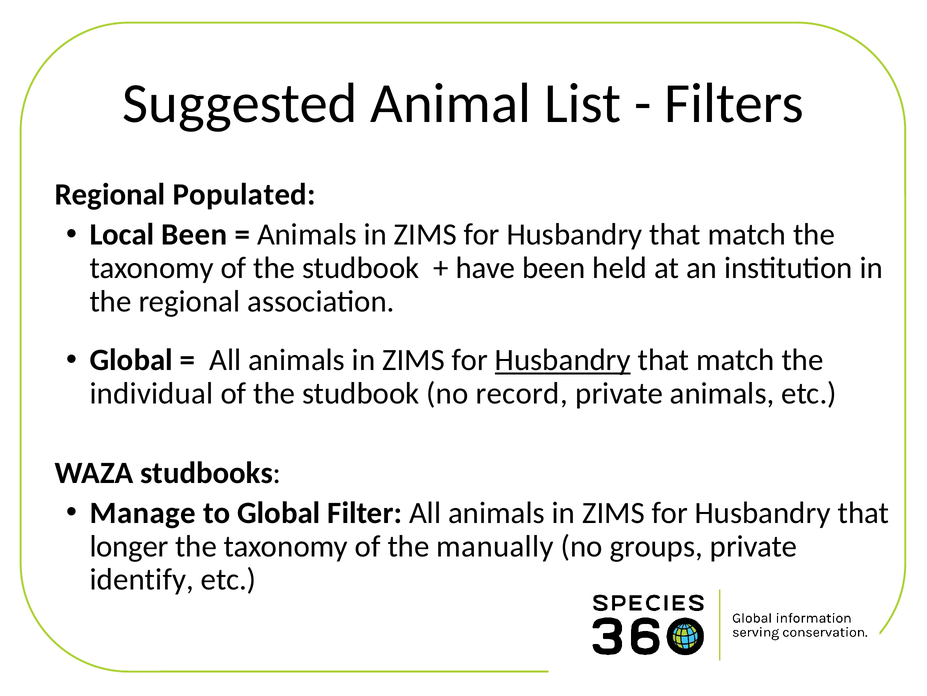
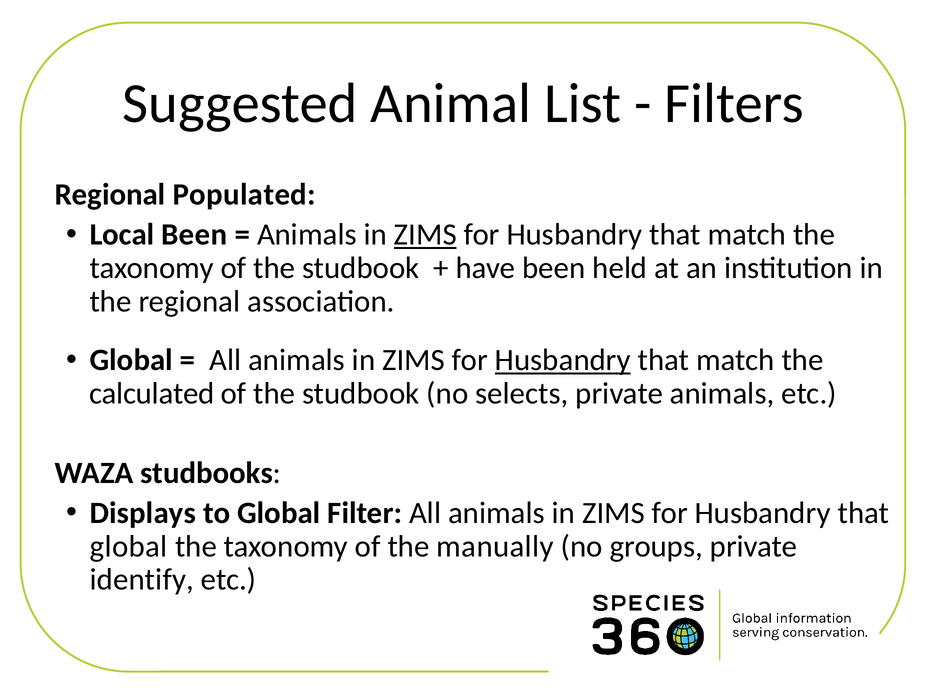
ZIMS at (425, 234) underline: none -> present
individual: individual -> calculated
record: record -> selects
Manage: Manage -> Displays
longer at (129, 546): longer -> global
